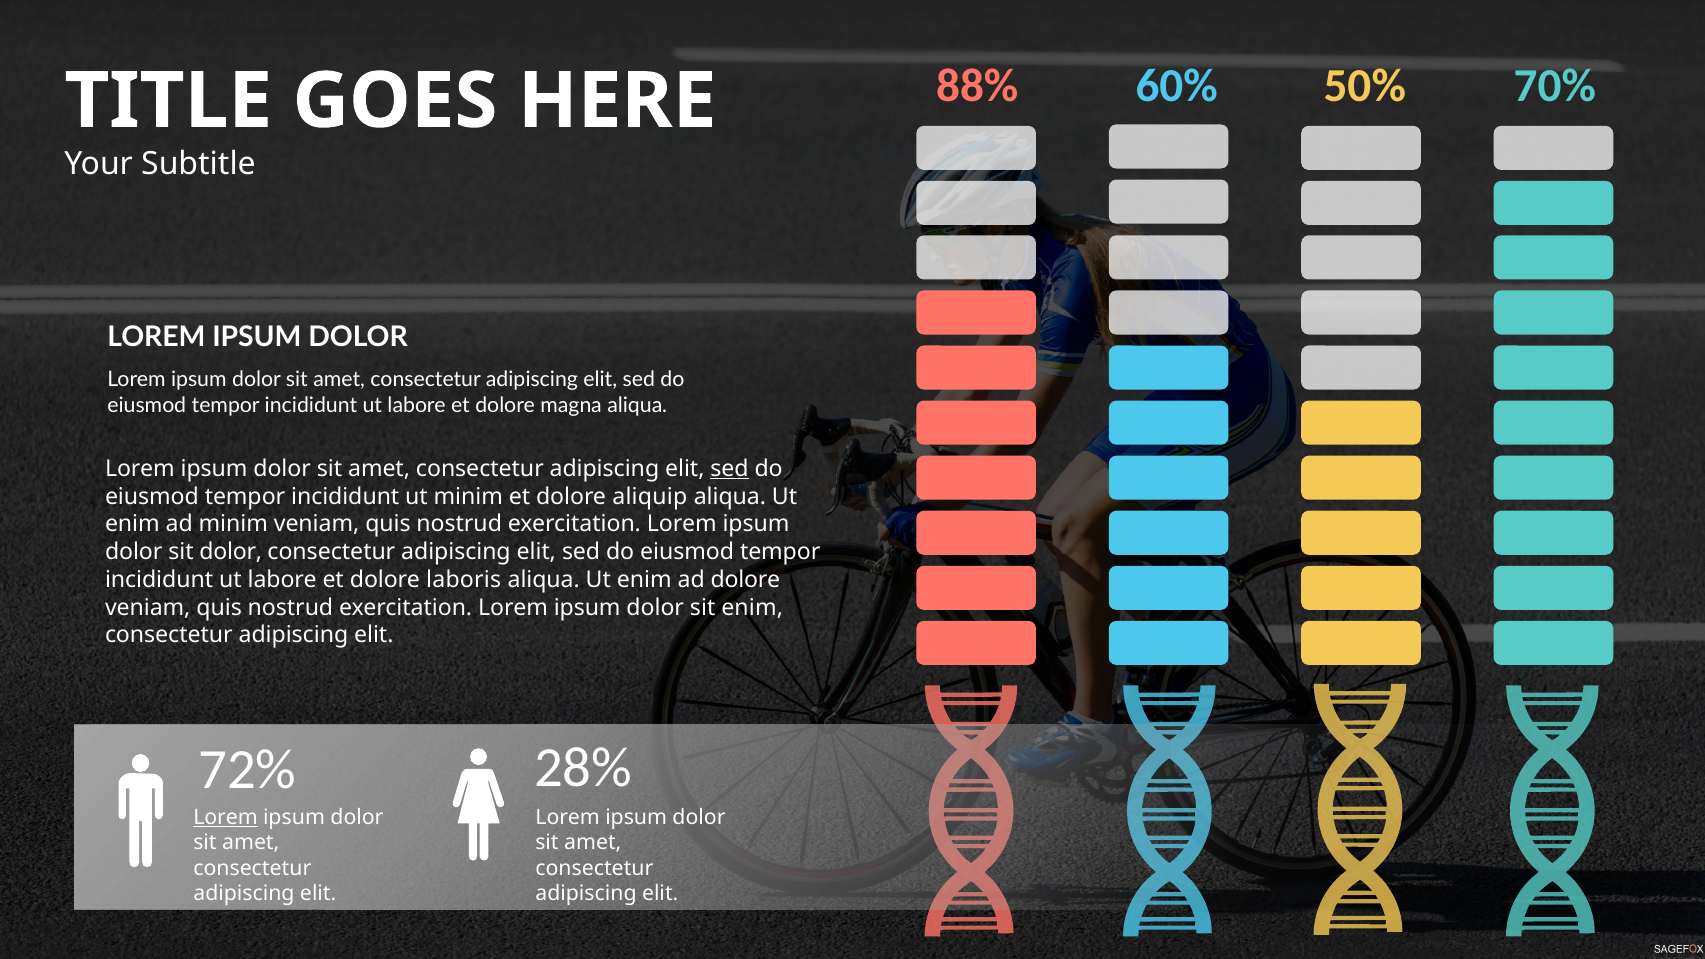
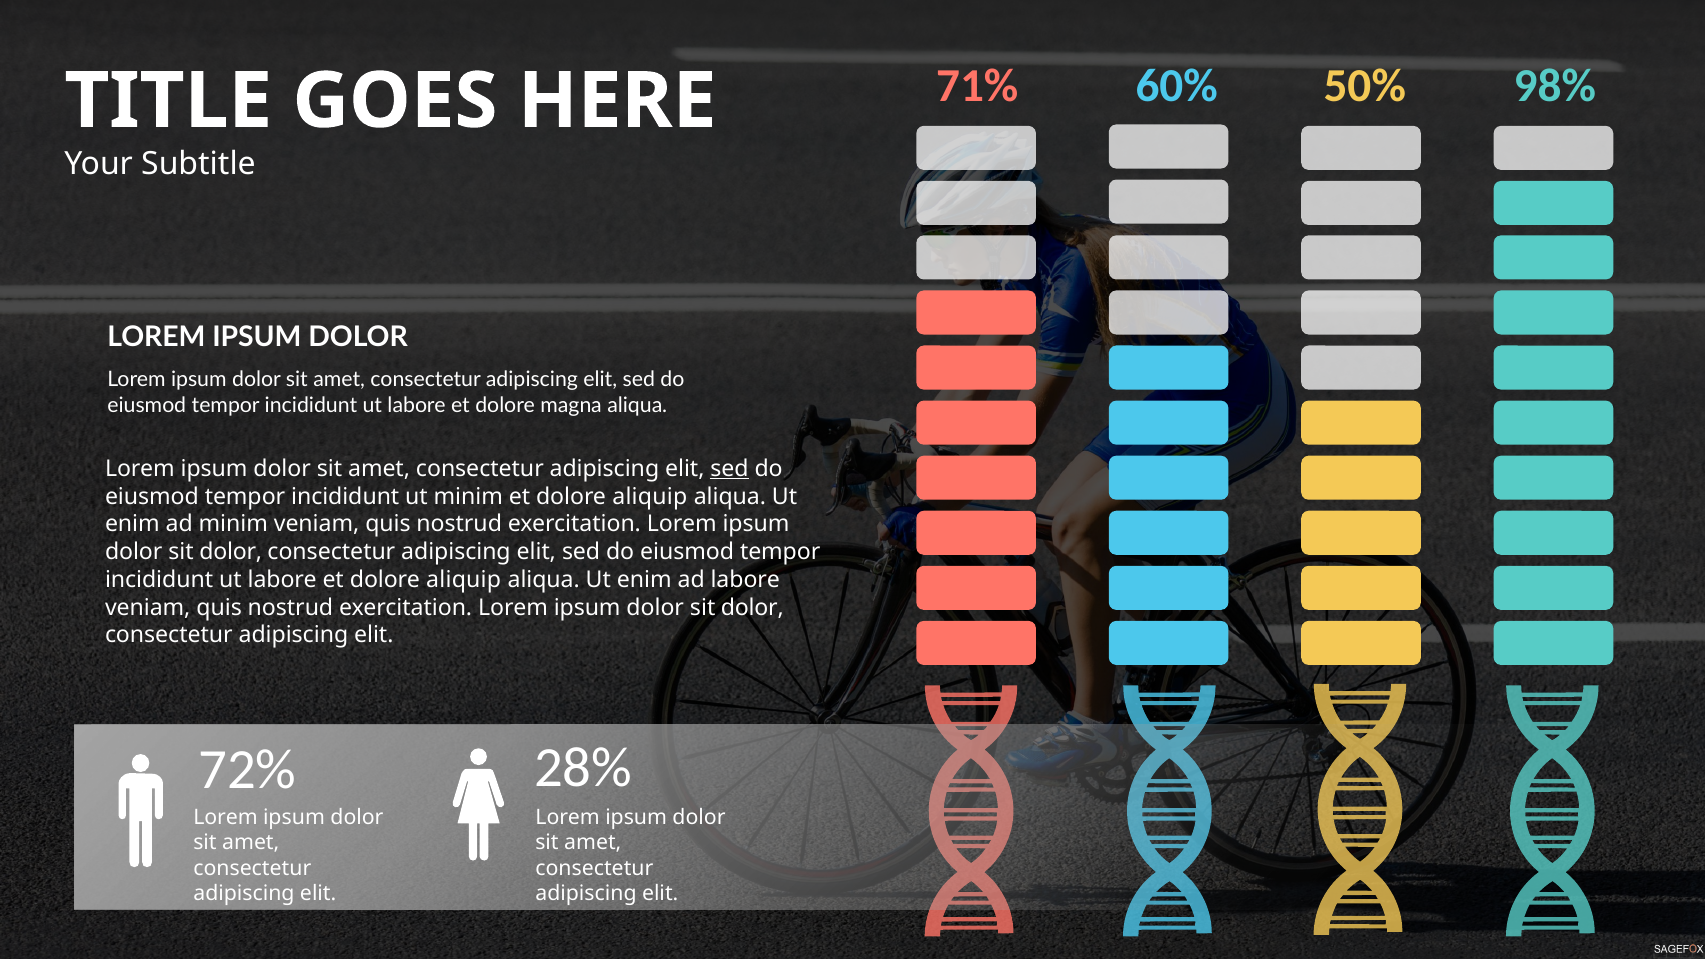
88%: 88% -> 71%
70%: 70% -> 98%
labore et dolore laboris: laboris -> aliquip
ad dolore: dolore -> labore
enim at (752, 608): enim -> dolor
Lorem at (226, 817) underline: present -> none
